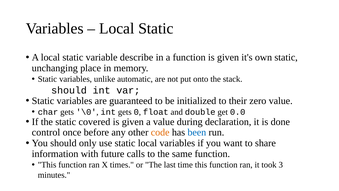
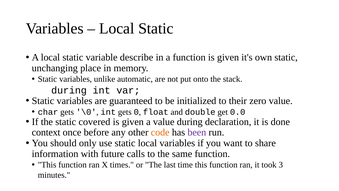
should at (69, 90): should -> during
control: control -> context
been colour: blue -> purple
